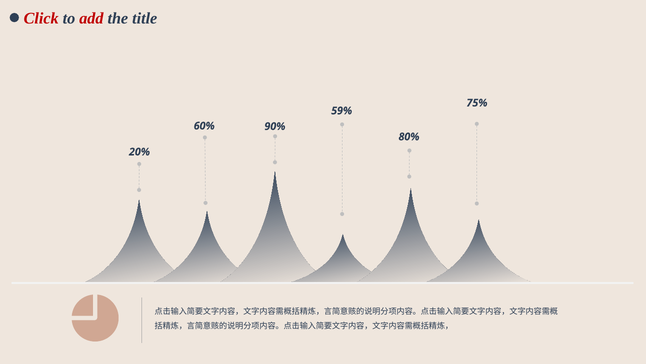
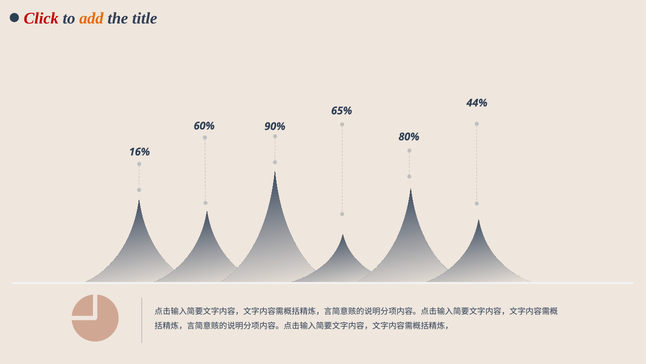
add colour: red -> orange
75%: 75% -> 44%
59%: 59% -> 65%
20%: 20% -> 16%
